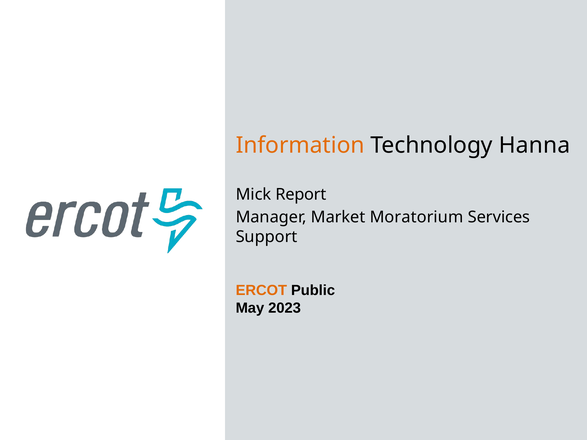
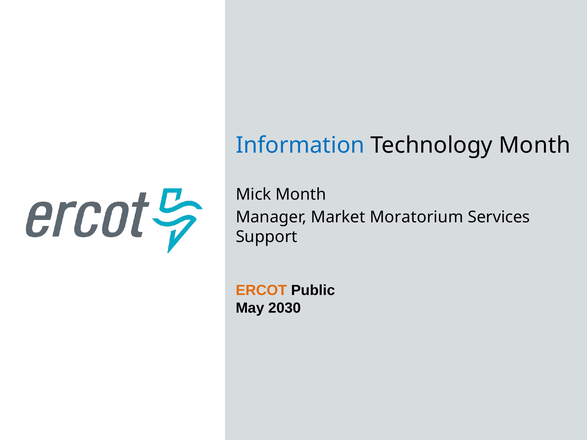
Information colour: orange -> blue
Technology Hanna: Hanna -> Month
Mick Report: Report -> Month
2023: 2023 -> 2030
